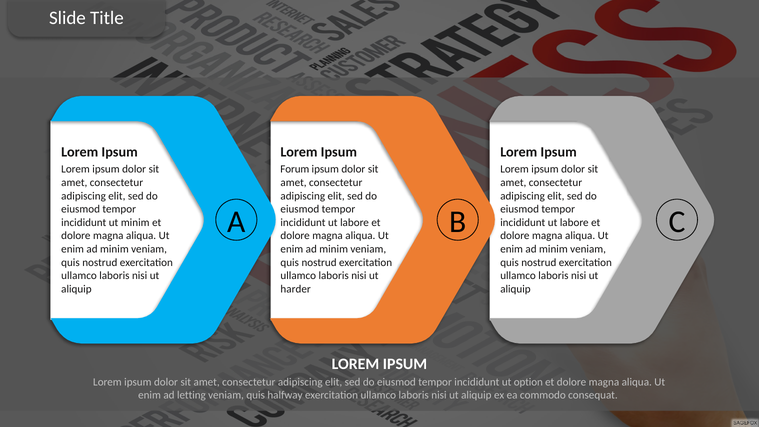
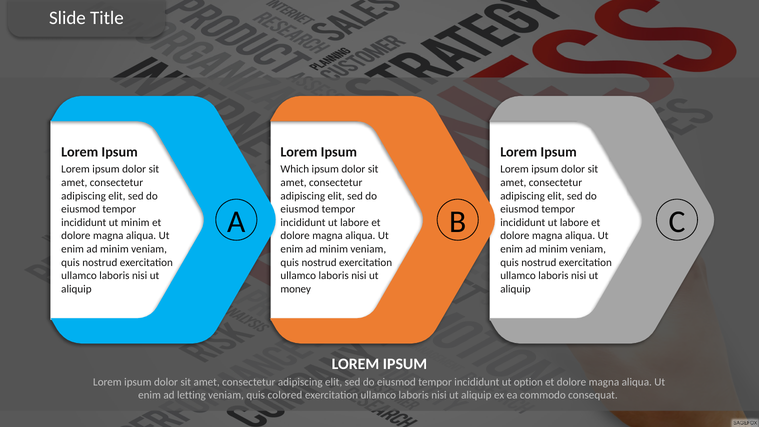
Forum: Forum -> Which
harder: harder -> money
halfway: halfway -> colored
